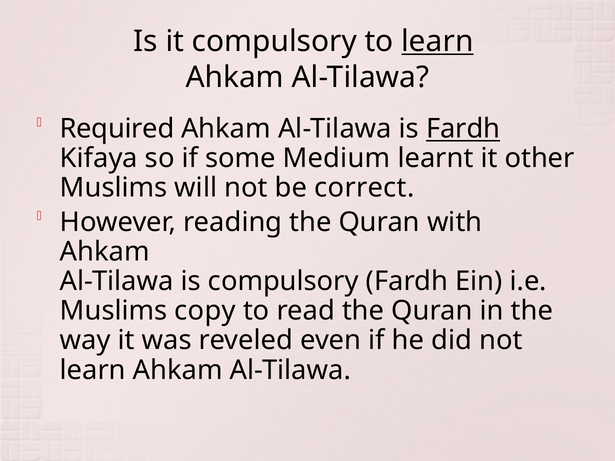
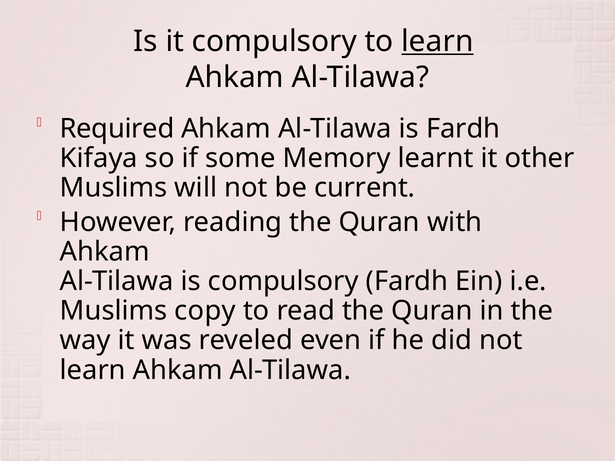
Fardh at (463, 129) underline: present -> none
Medium: Medium -> Memory
correct: correct -> current
